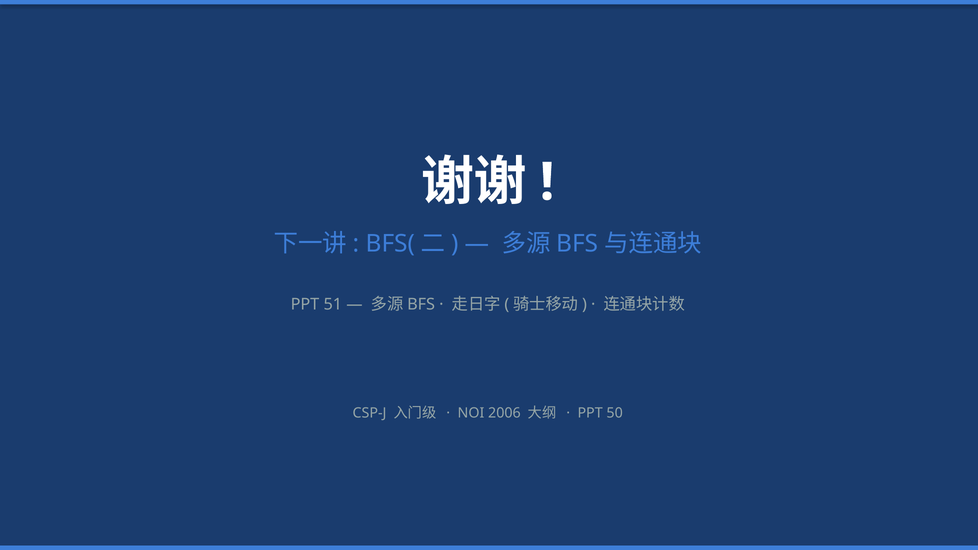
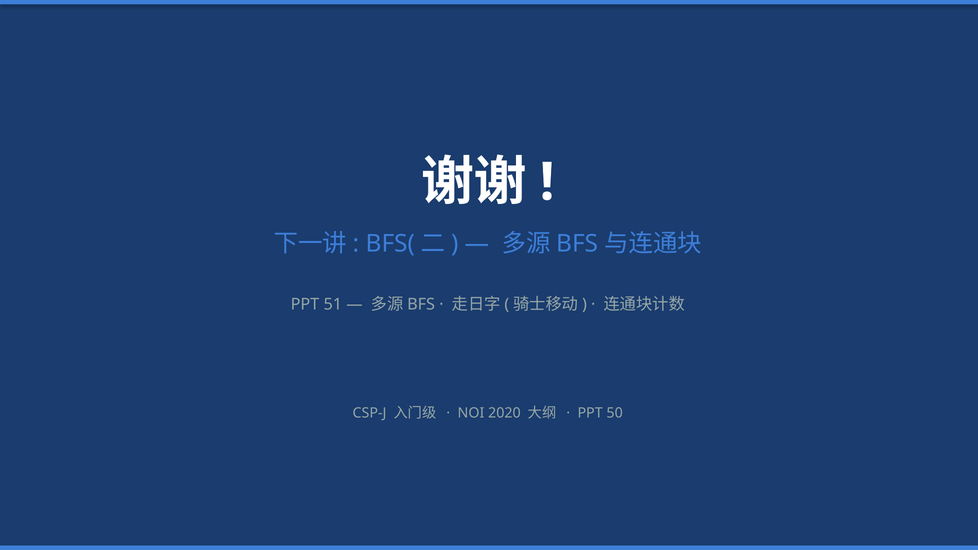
2006: 2006 -> 2020
